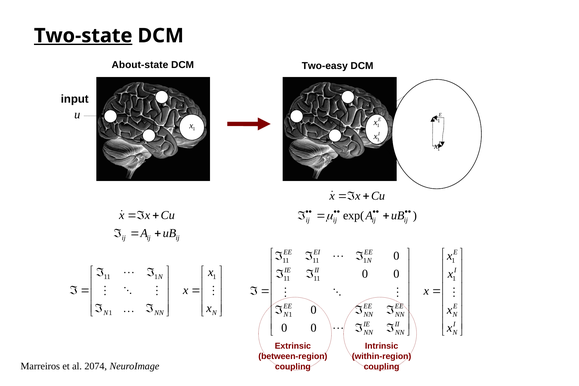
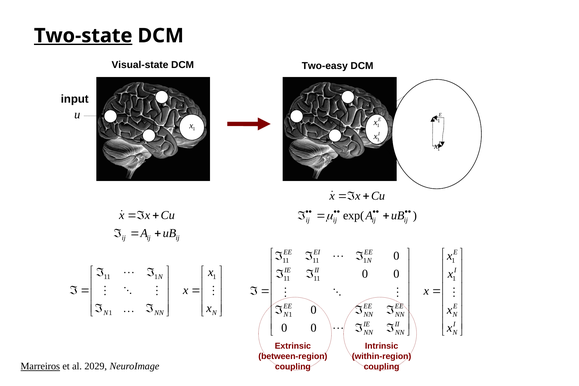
About-state: About-state -> Visual-state
Marreiros underline: none -> present
2074: 2074 -> 2029
